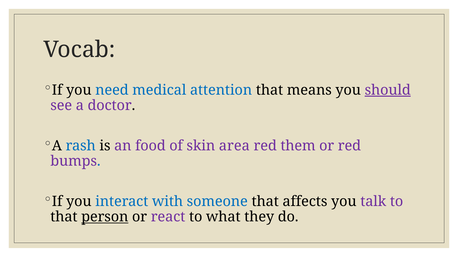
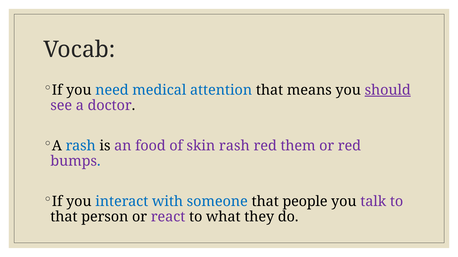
skin area: area -> rash
affects: affects -> people
person underline: present -> none
